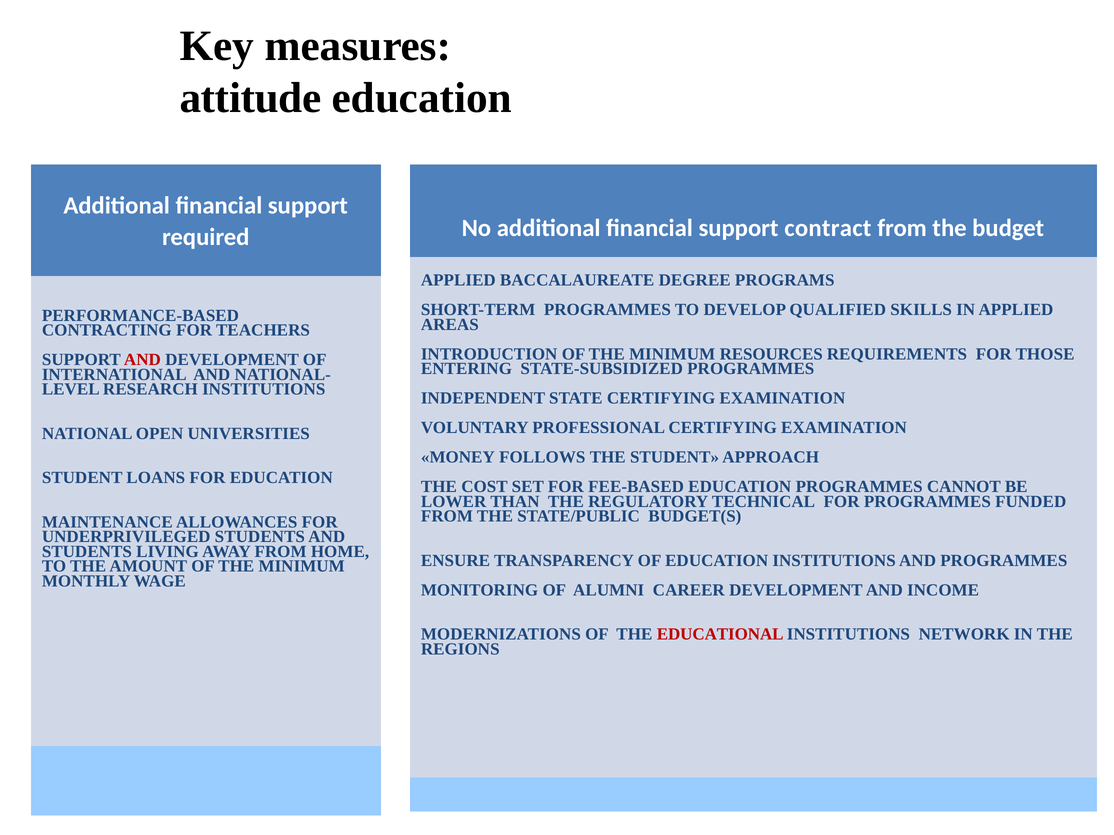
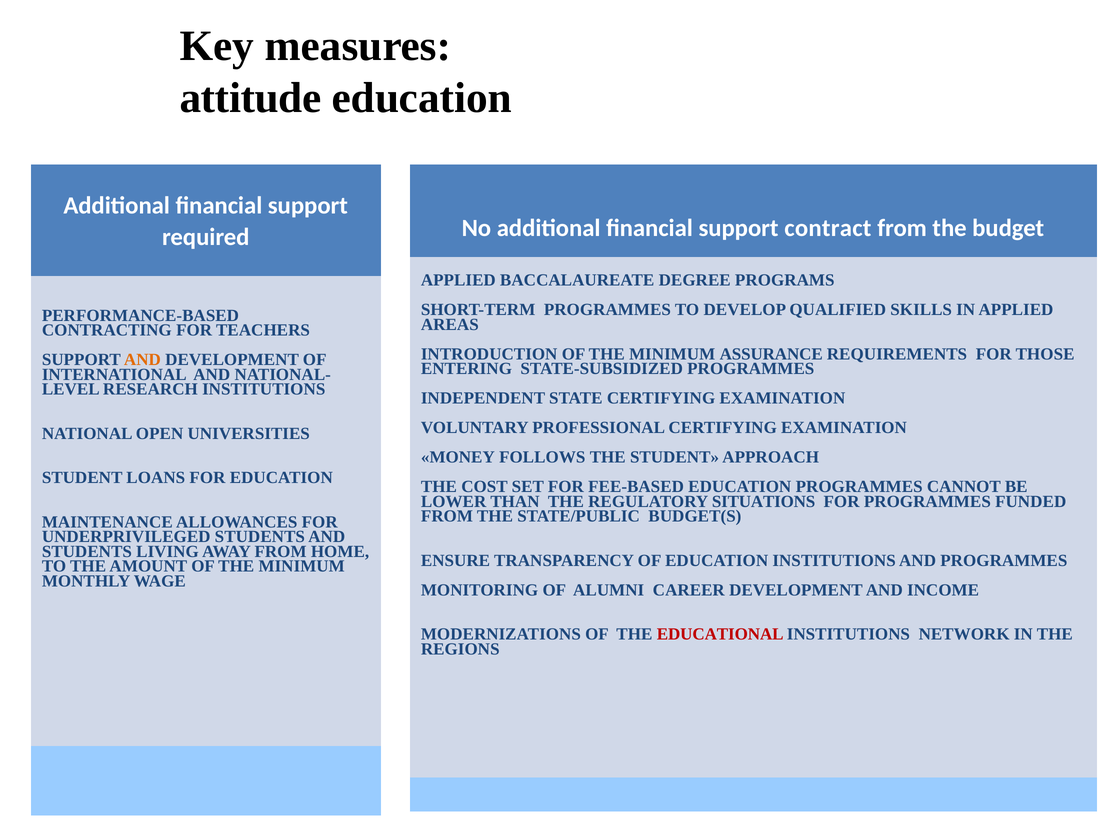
RESOURCES: RESOURCES -> ASSURANCE
AND at (142, 360) colour: red -> orange
TECHNICAL: TECHNICAL -> SITUATIONS
